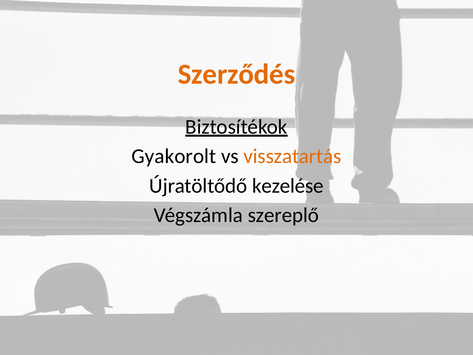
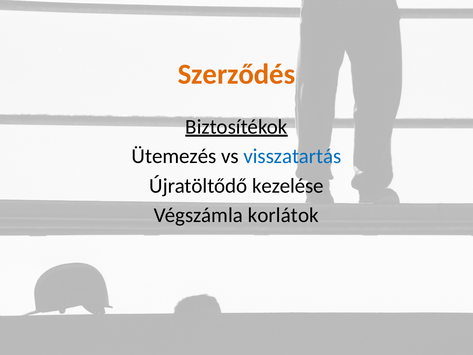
Gyakorolt: Gyakorolt -> Ütemezés
visszatartás colour: orange -> blue
szereplő: szereplő -> korlátok
